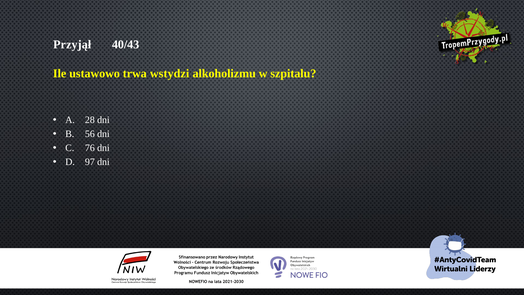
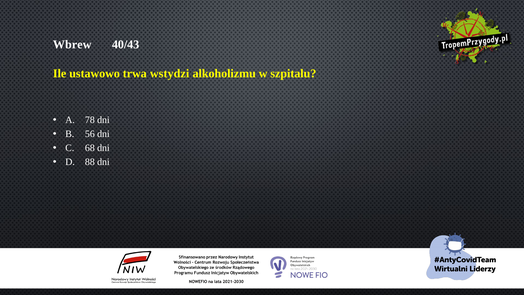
Przyjął: Przyjął -> Wbrew
28: 28 -> 78
76: 76 -> 68
97: 97 -> 88
